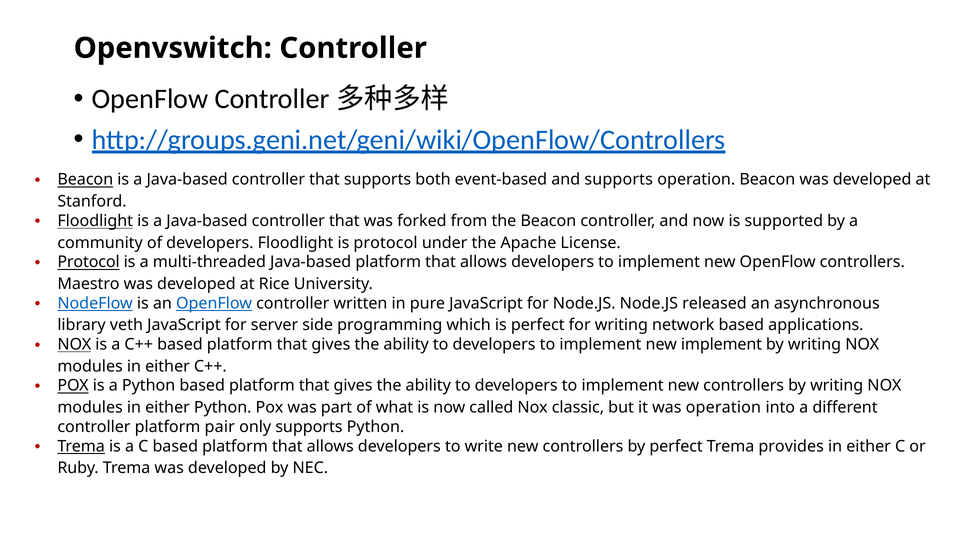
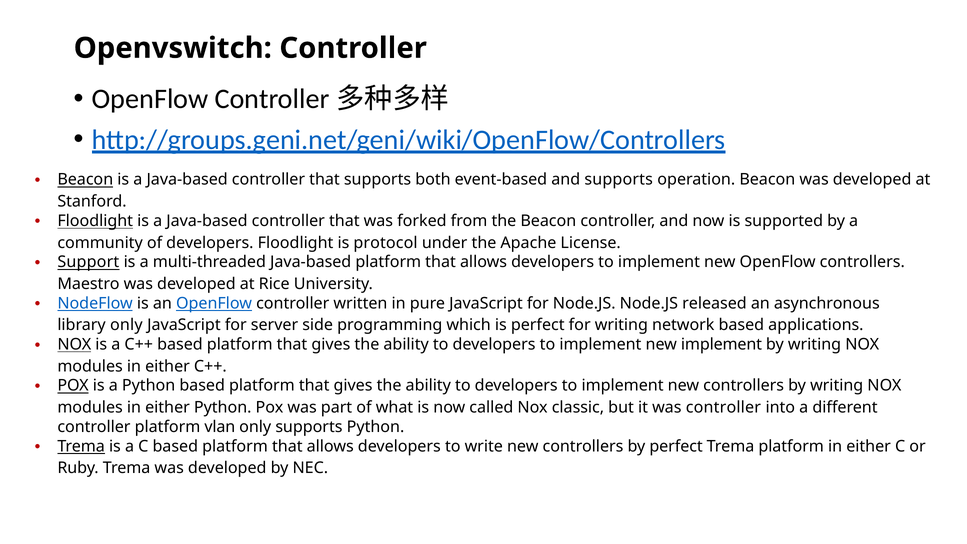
Protocol at (89, 262): Protocol -> Support
library veth: veth -> only
was operation: operation -> controller
pair: pair -> vlan
Trema provides: provides -> platform
